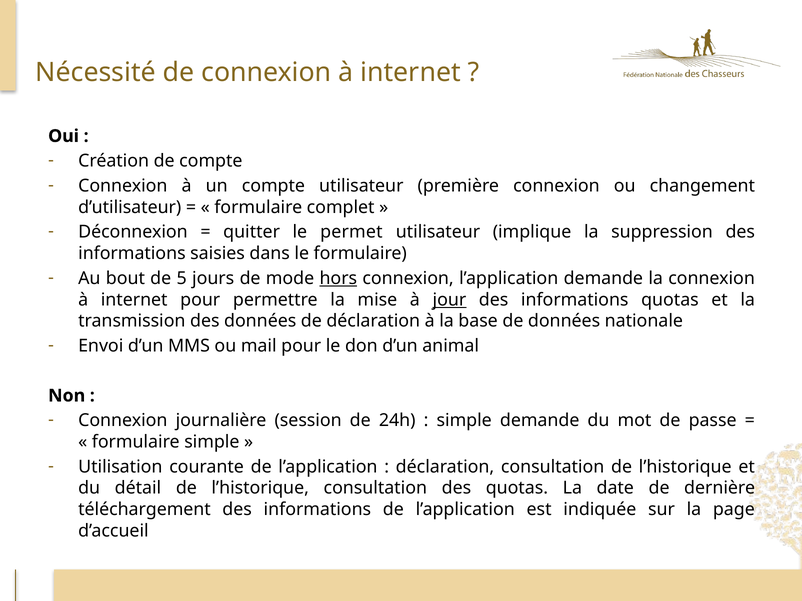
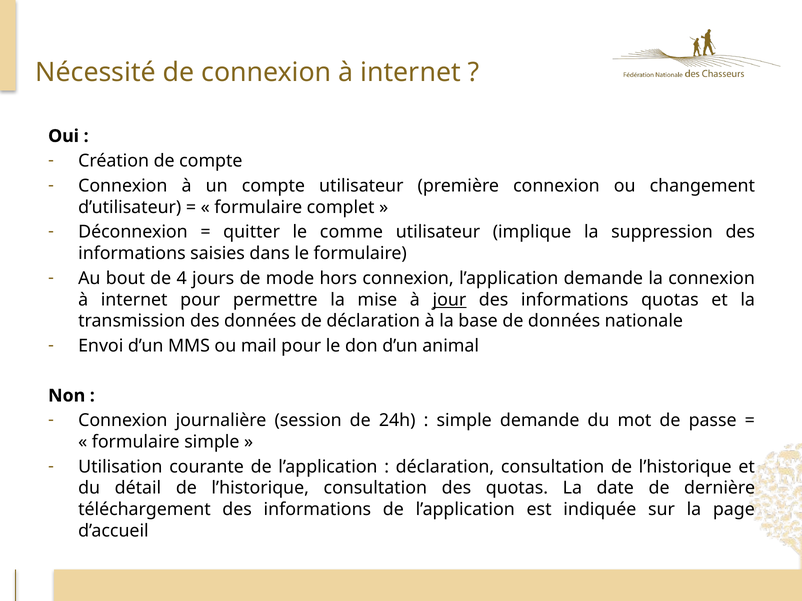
permet: permet -> comme
5: 5 -> 4
hors underline: present -> none
